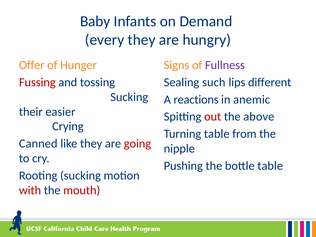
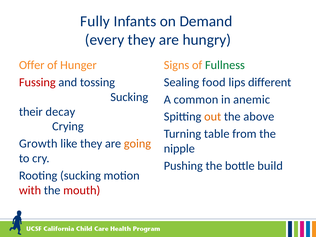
Baby: Baby -> Fully
Fullness colour: purple -> green
such: such -> food
reactions: reactions -> common
easier: easier -> decay
out colour: red -> orange
Canned: Canned -> Growth
going colour: red -> orange
bottle table: table -> build
